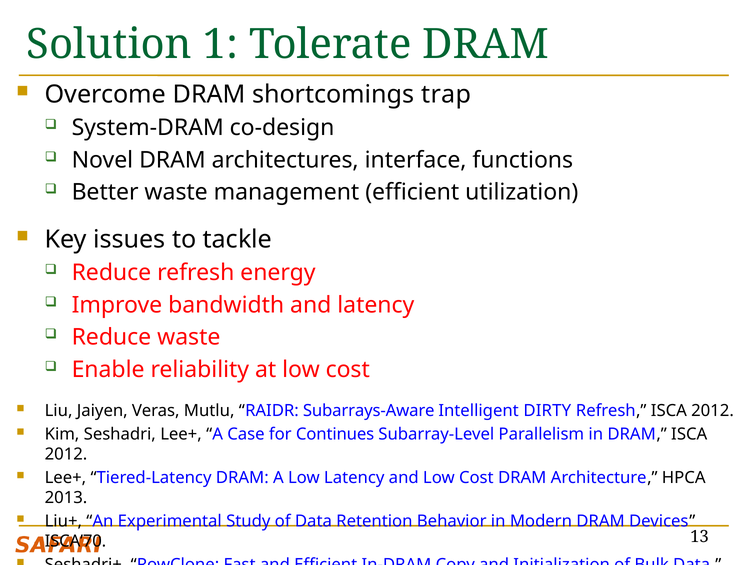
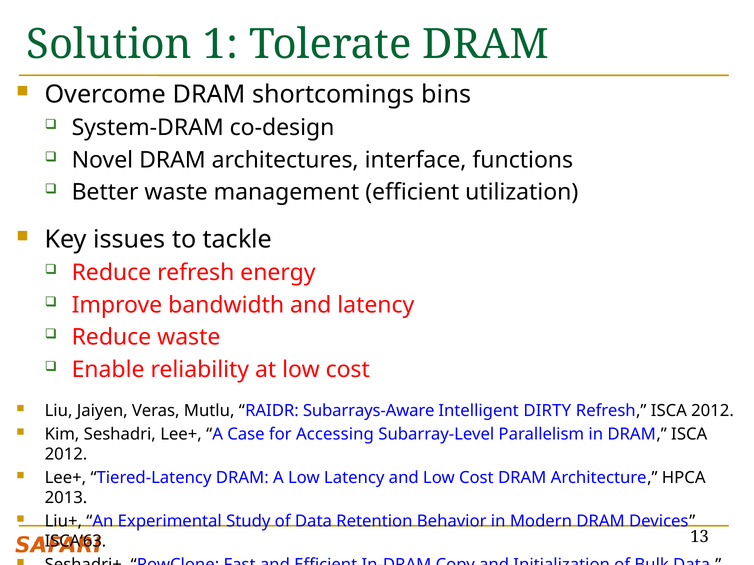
trap: trap -> bins
Continues: Continues -> Accessing
ISCA’70: ISCA’70 -> ISCA’63
